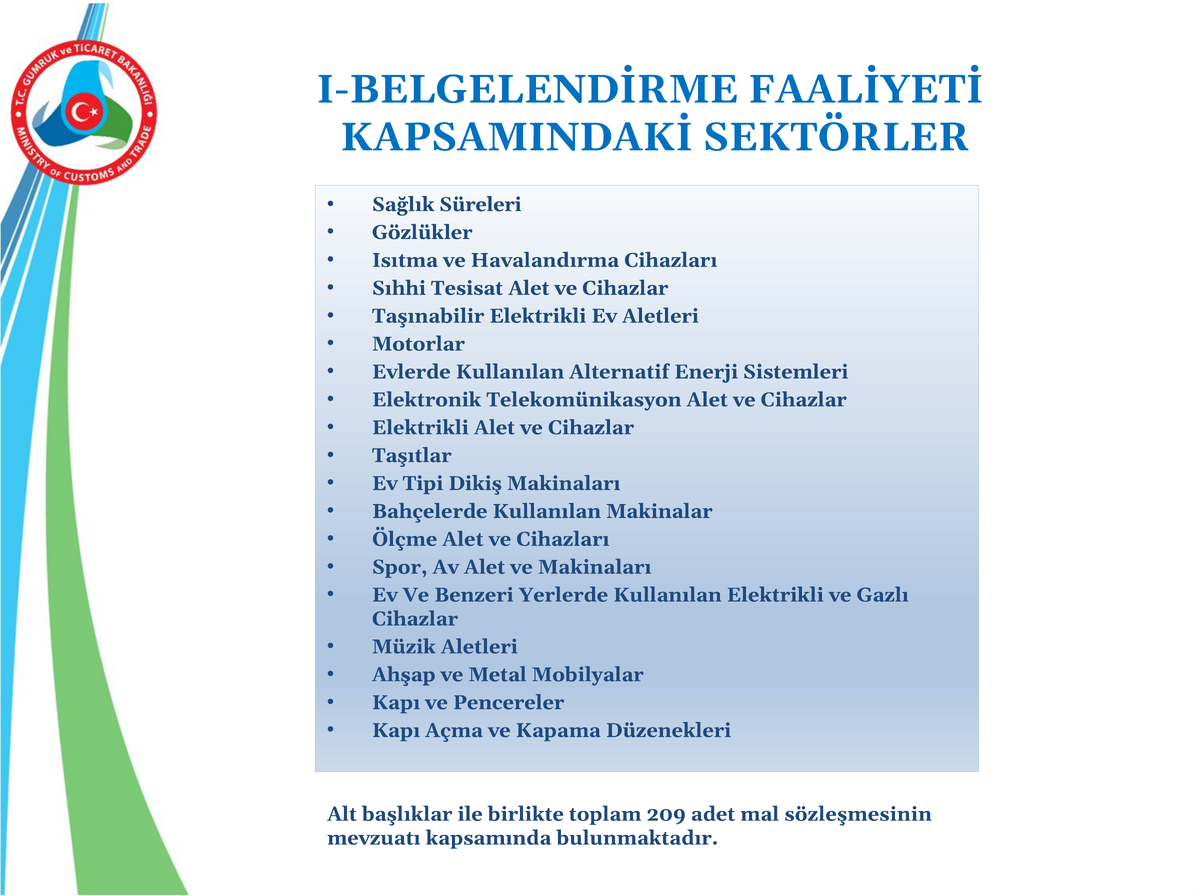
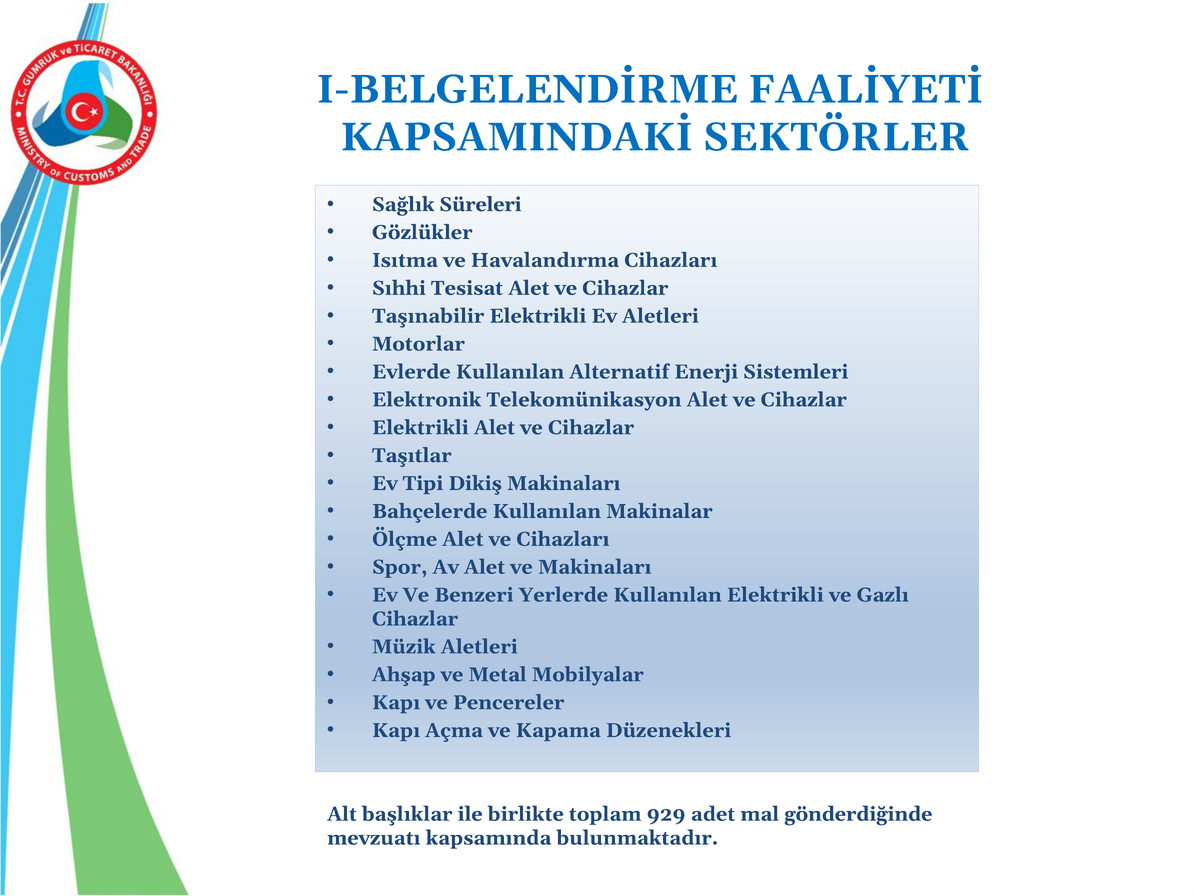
209: 209 -> 929
sözleşmesinin: sözleşmesinin -> gönderdiğinde
